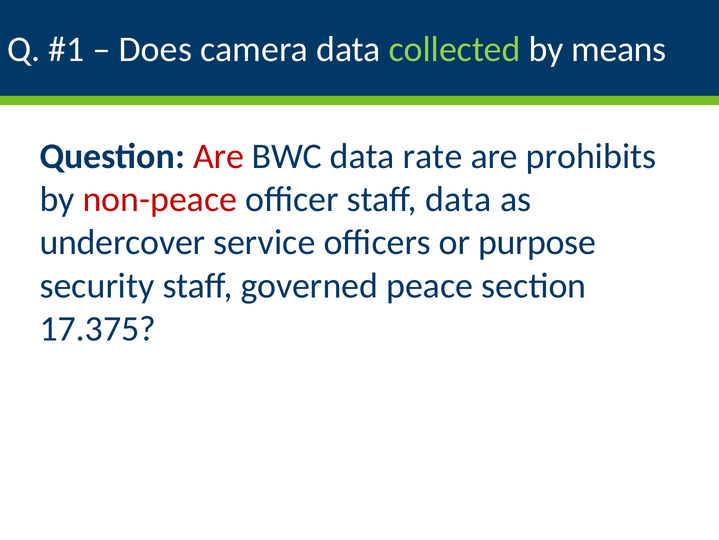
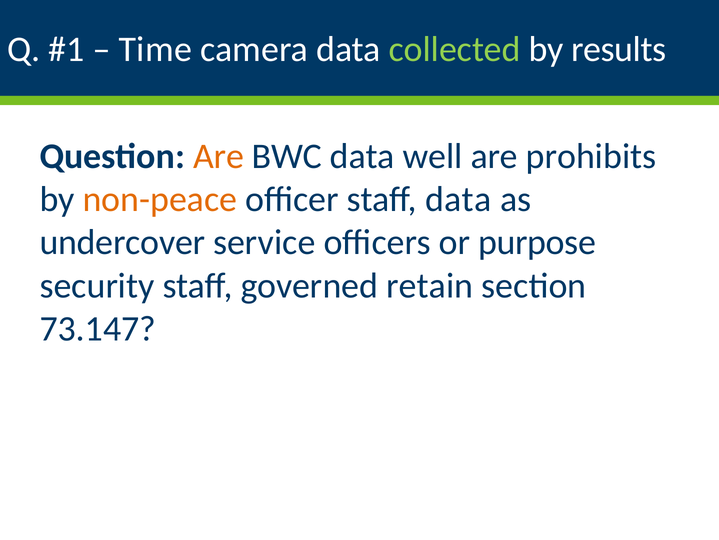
Does: Does -> Time
means: means -> results
Are at (219, 156) colour: red -> orange
rate: rate -> well
non-peace colour: red -> orange
peace: peace -> retain
17.375: 17.375 -> 73.147
